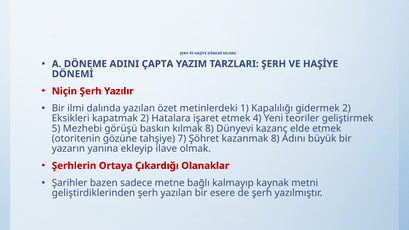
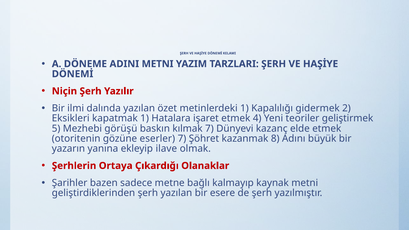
ADINI ÇAPTA: ÇAPTA -> METNI
kapatmak 2: 2 -> 1
kılmak 8: 8 -> 7
tahşiye: tahşiye -> eserler
